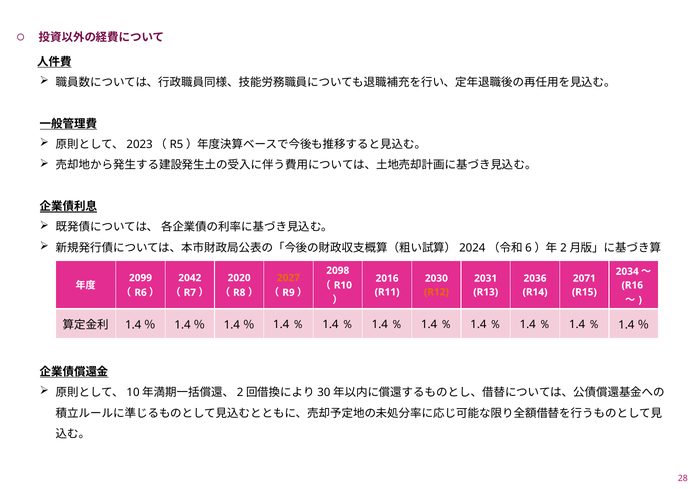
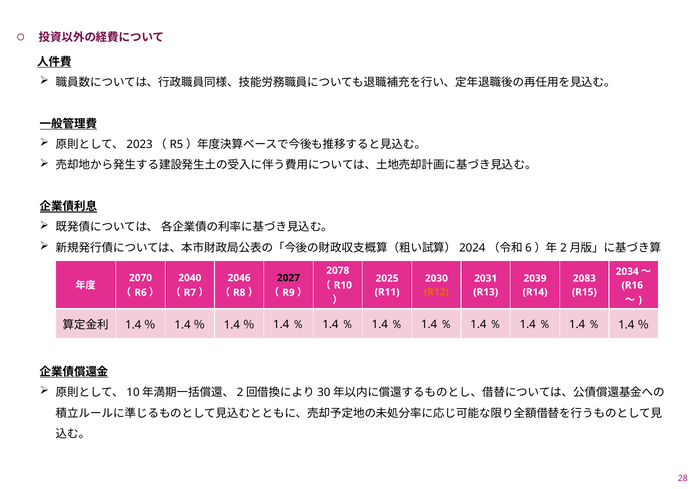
2098: 2098 -> 2078
2099: 2099 -> 2070
2042: 2042 -> 2040
2020: 2020 -> 2046
2027 colour: orange -> black
2016: 2016 -> 2025
2036: 2036 -> 2039
2071: 2071 -> 2083
